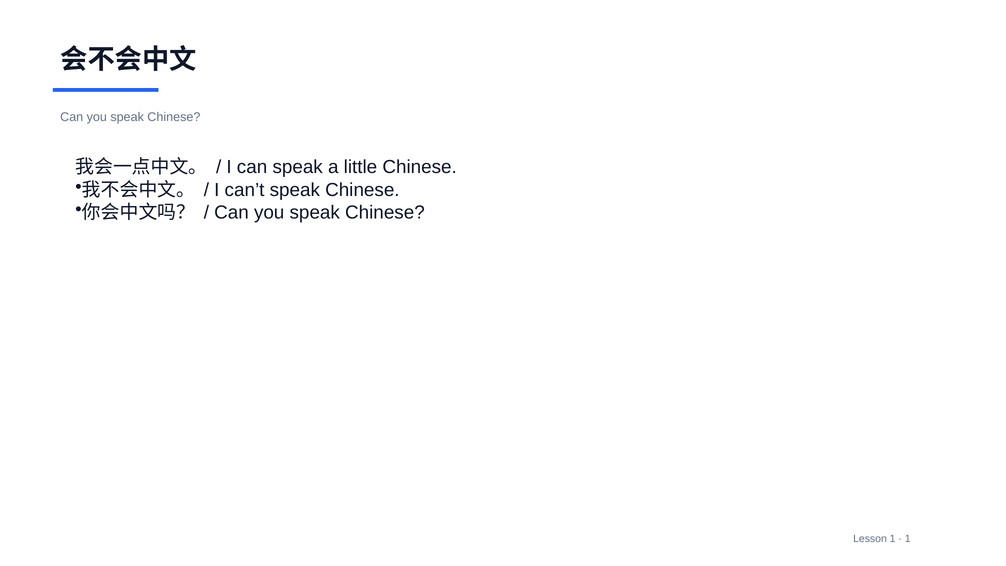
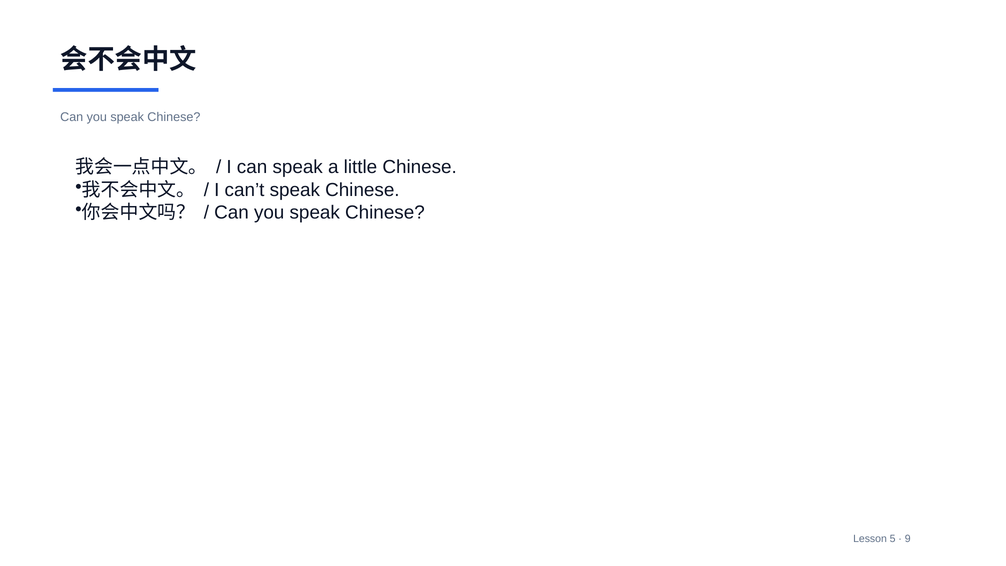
Lesson 1: 1 -> 5
1 at (908, 539): 1 -> 9
